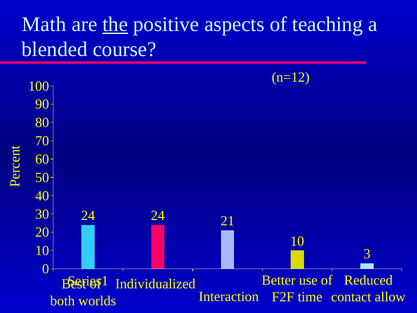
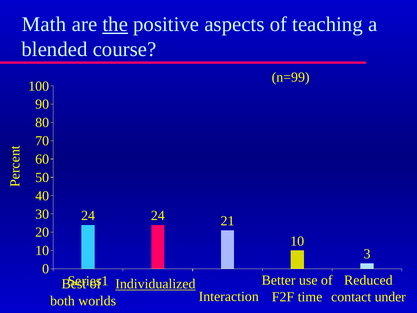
n=12: n=12 -> n=99
Individualized underline: none -> present
allow: allow -> under
